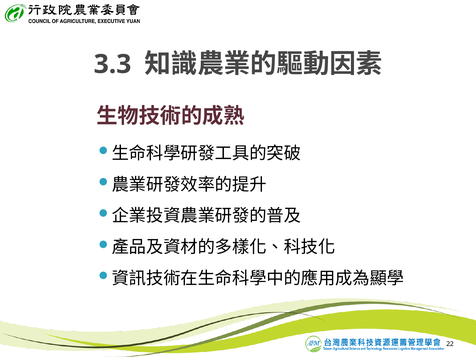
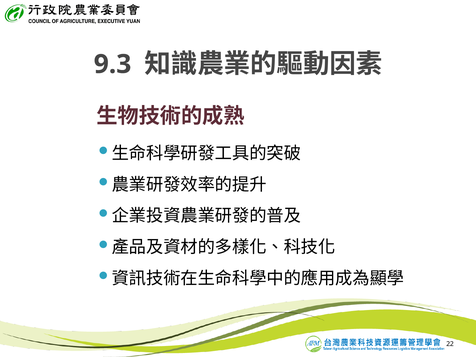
3.3: 3.3 -> 9.3
